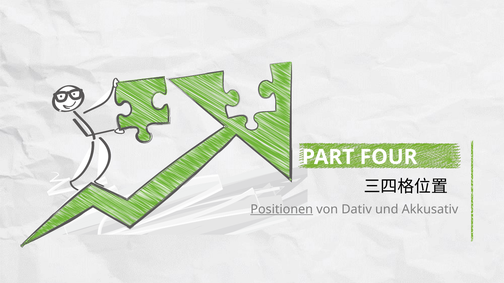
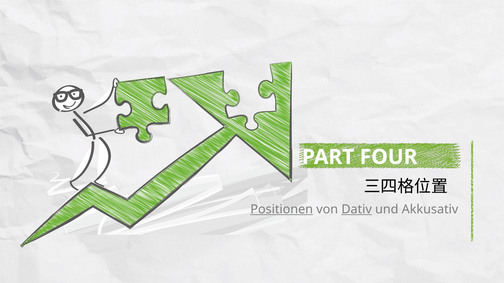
Dativ underline: none -> present
